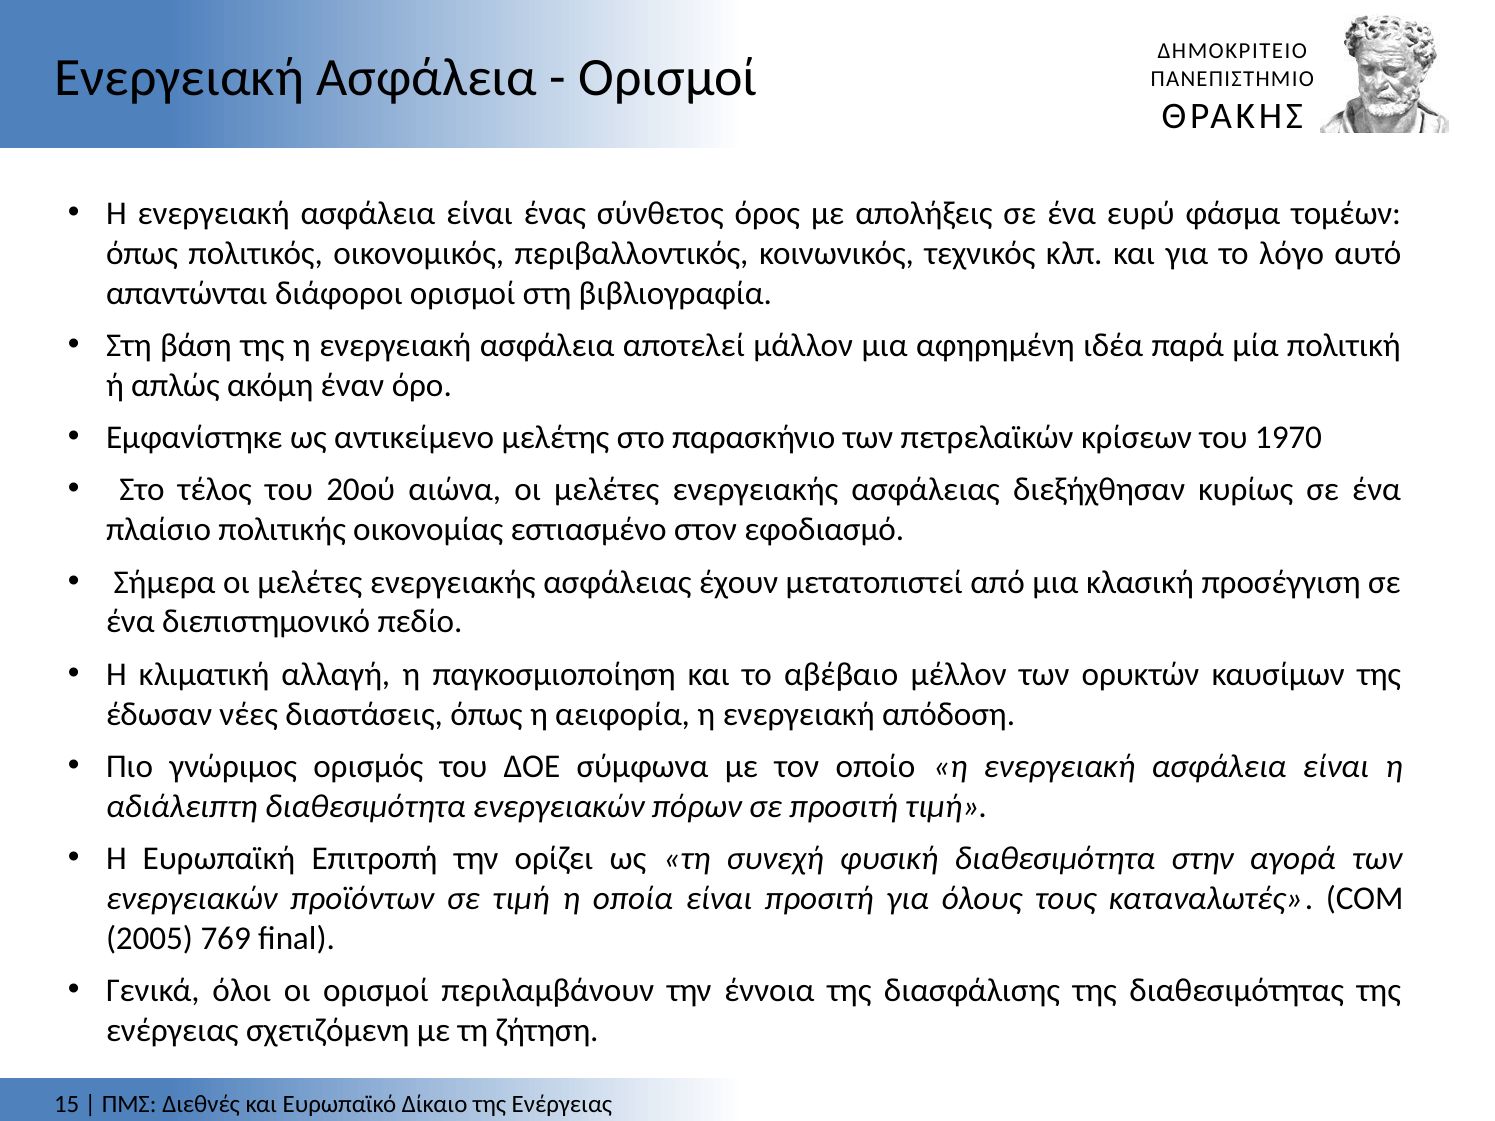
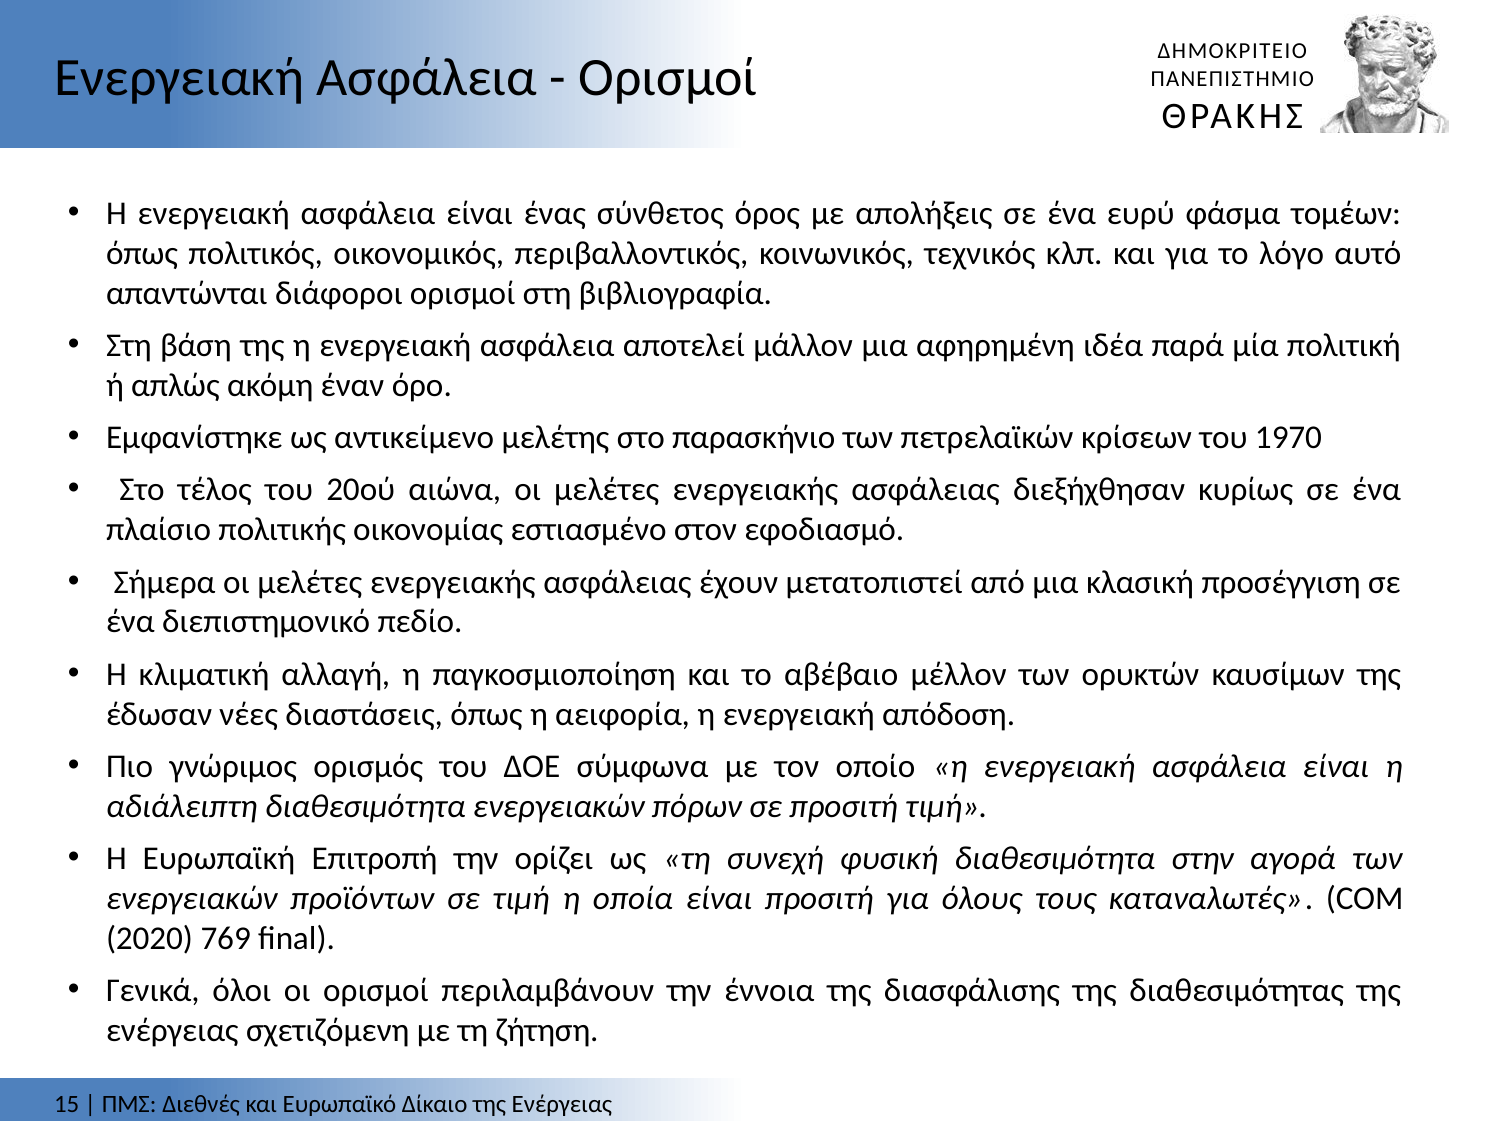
2005: 2005 -> 2020
